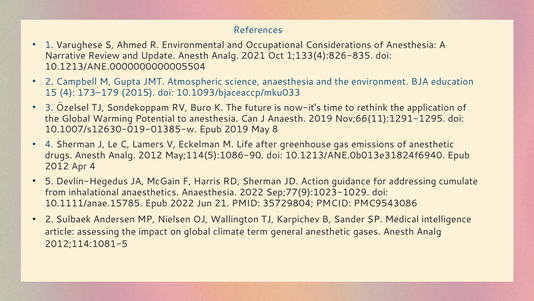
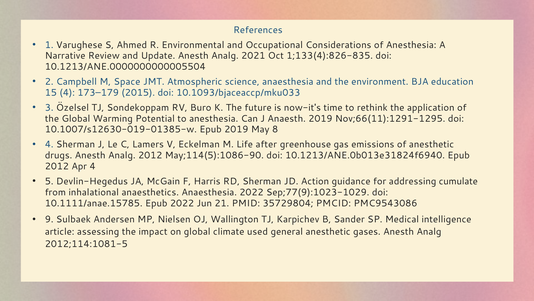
Gupta: Gupta -> Space
2 at (49, 219): 2 -> 9
term: term -> used
